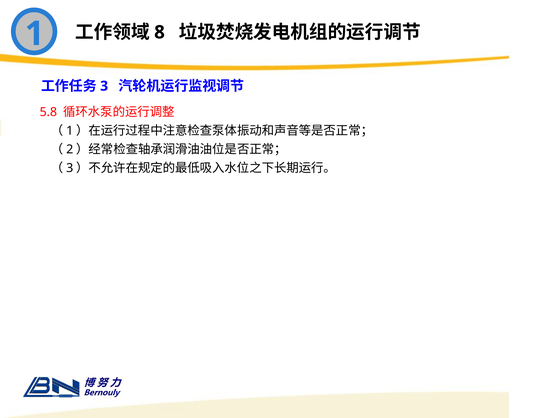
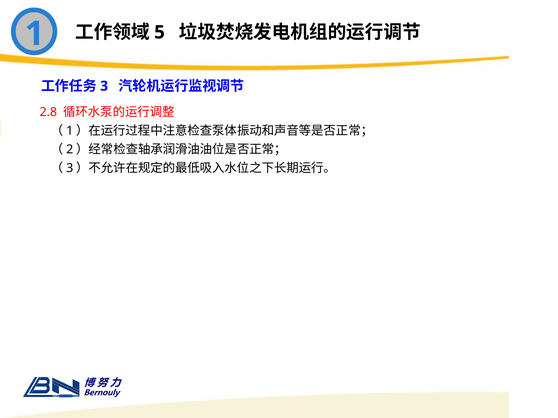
8: 8 -> 5
5.8: 5.8 -> 2.8
